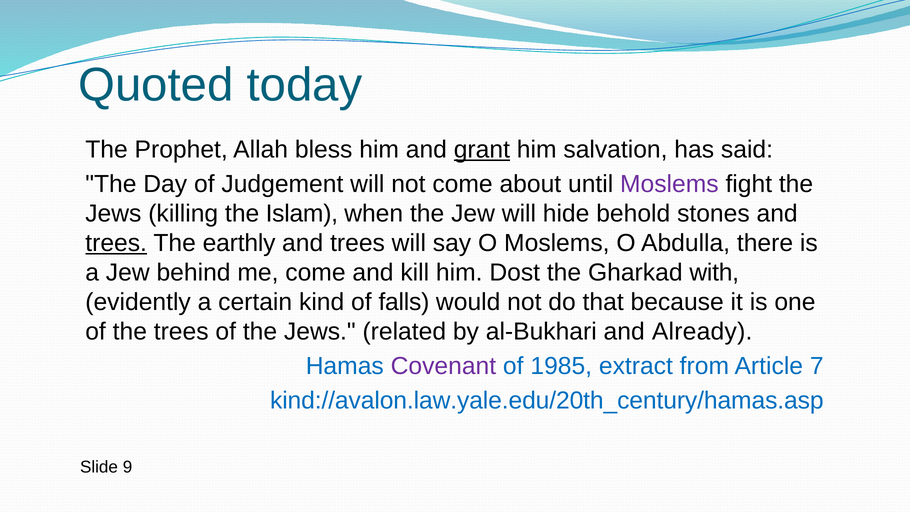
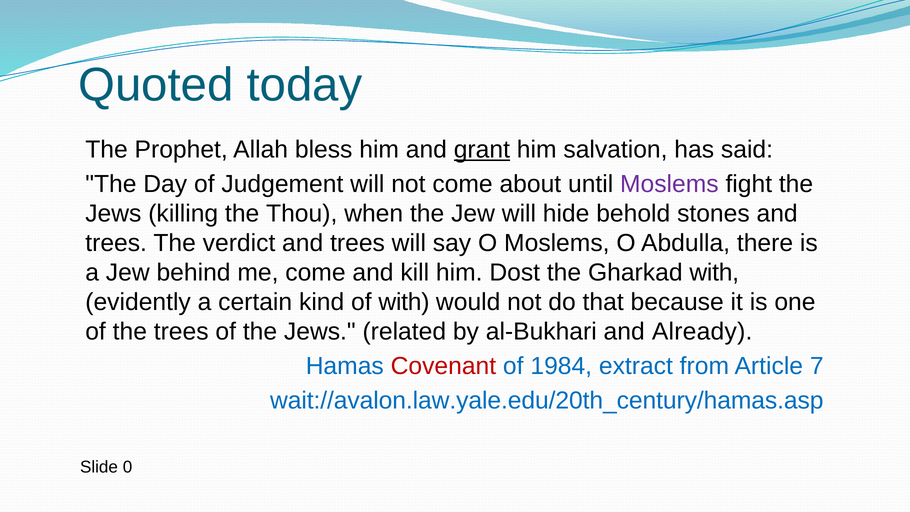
Islam: Islam -> Thou
trees at (116, 243) underline: present -> none
earthly: earthly -> verdict
of falls: falls -> with
Covenant colour: purple -> red
1985: 1985 -> 1984
kind://avalon.law.yale.edu/20th_century/hamas.asp: kind://avalon.law.yale.edu/20th_century/hamas.asp -> wait://avalon.law.yale.edu/20th_century/hamas.asp
9: 9 -> 0
